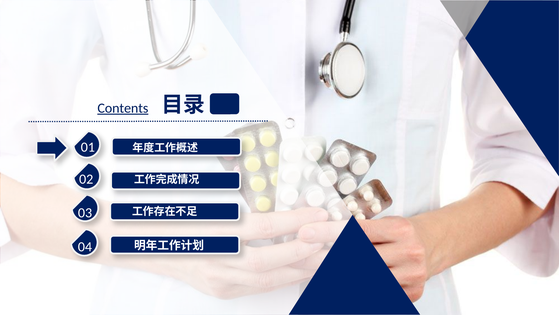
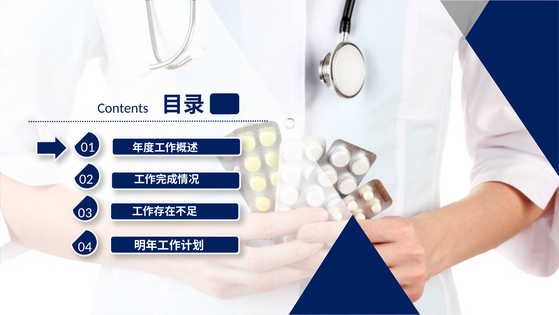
Contents underline: present -> none
